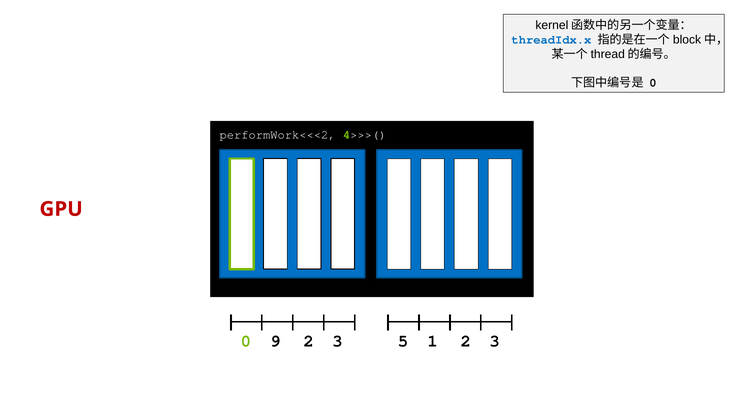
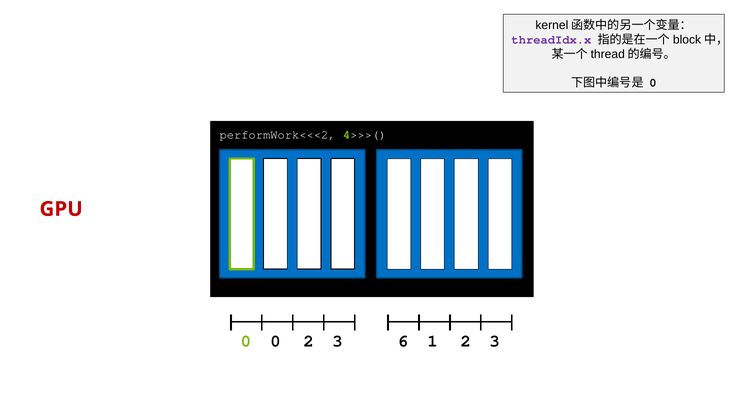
threadIdx.x colour: blue -> purple
0 9: 9 -> 0
5: 5 -> 6
